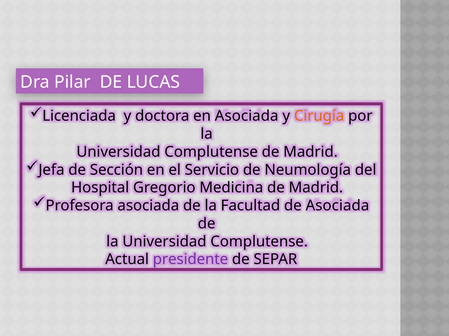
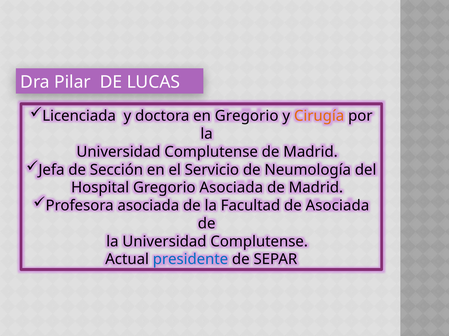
en Asociada: Asociada -> Gregorio
Gregorio Medicina: Medicina -> Asociada
presidente colour: purple -> blue
